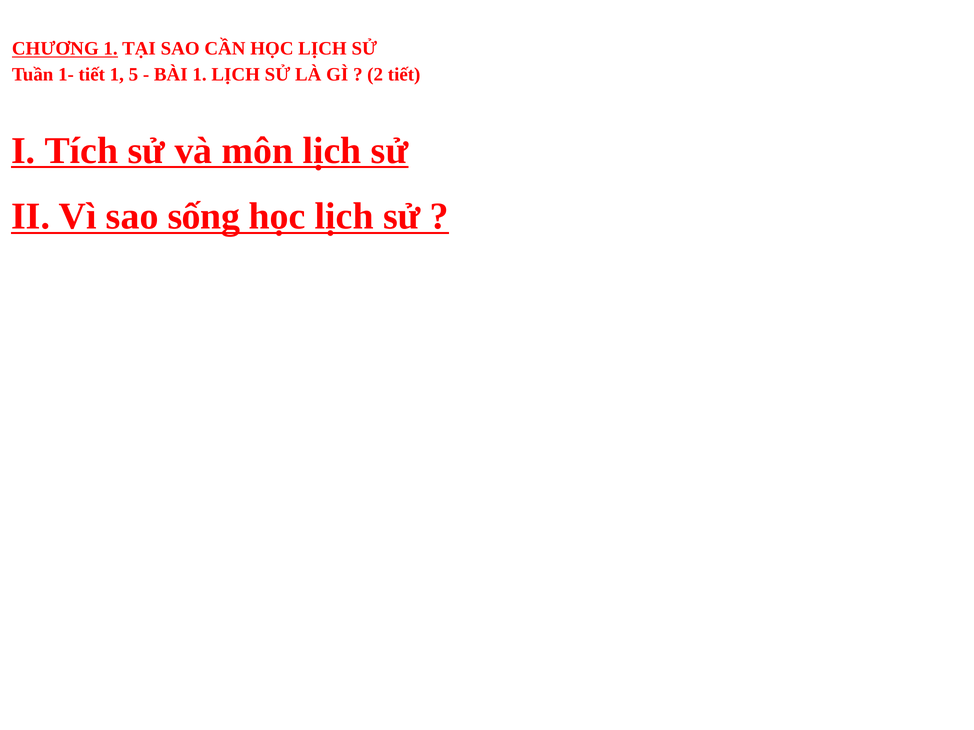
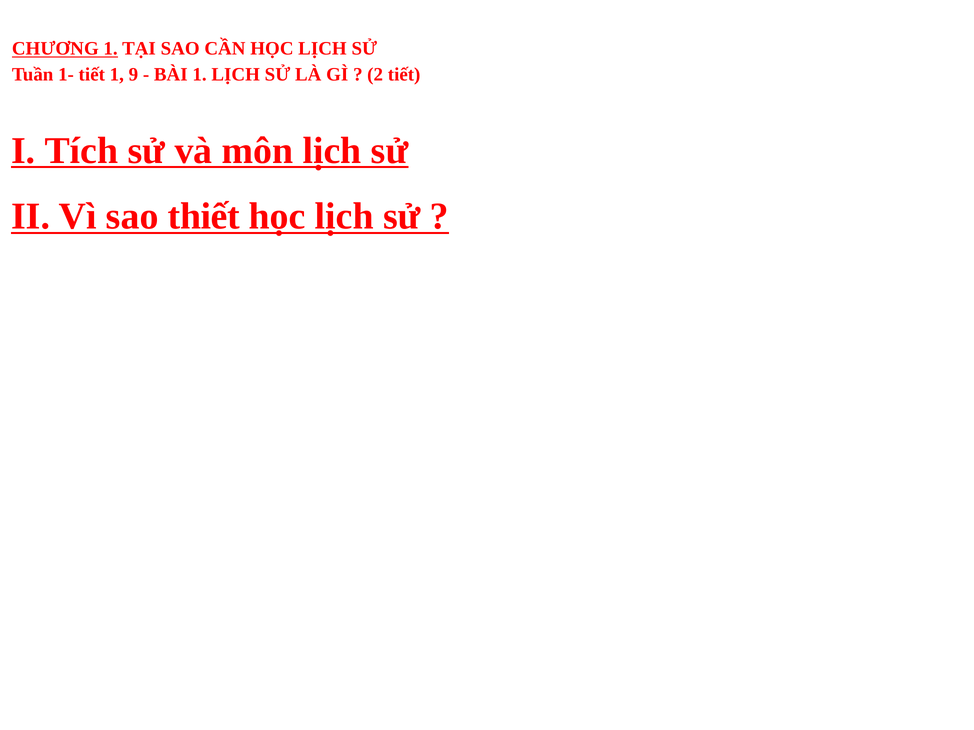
5: 5 -> 9
sống: sống -> thiết
